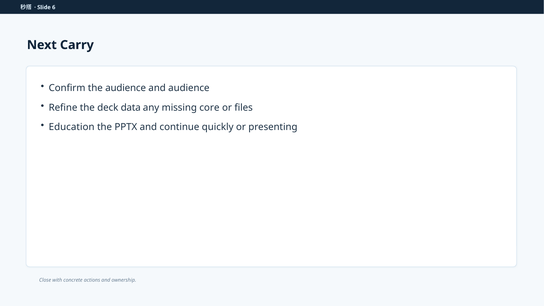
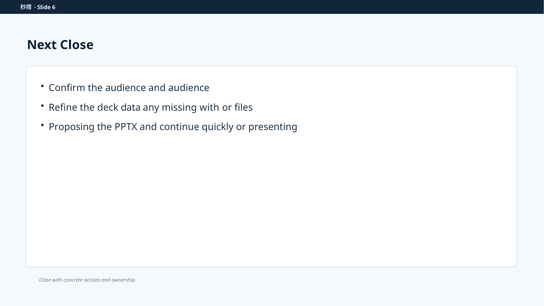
Next Carry: Carry -> Close
missing core: core -> with
Education: Education -> Proposing
